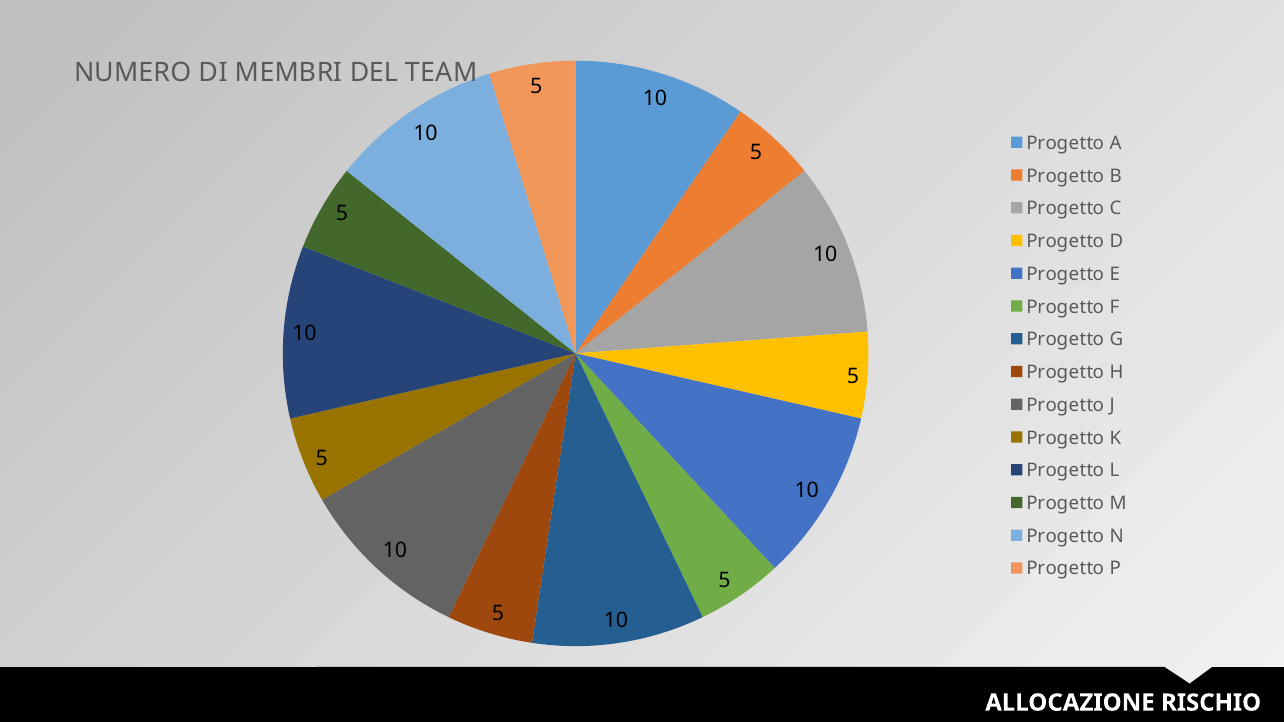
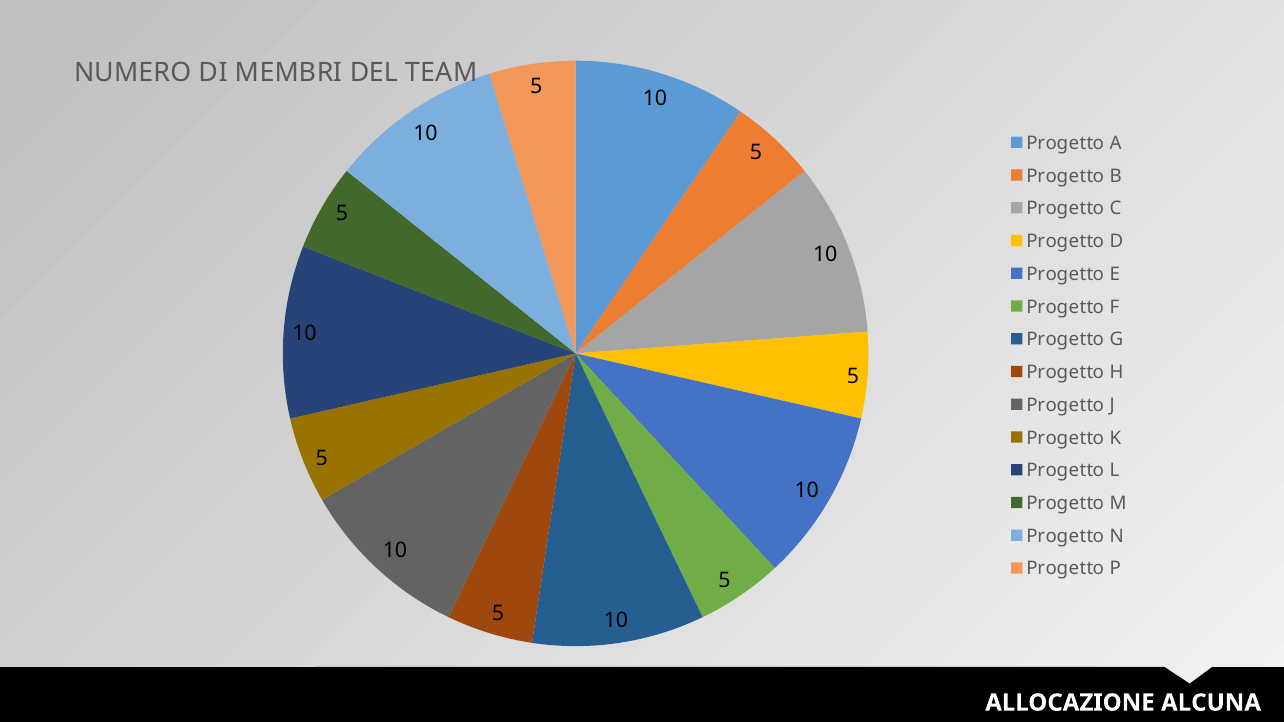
RISCHIO: RISCHIO -> ALCUNA
